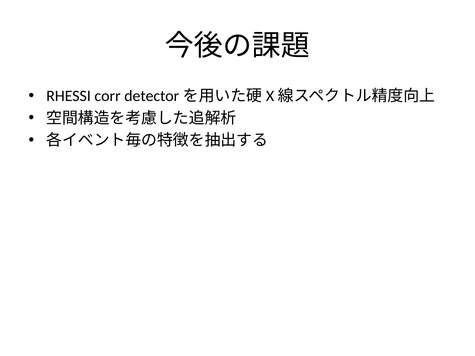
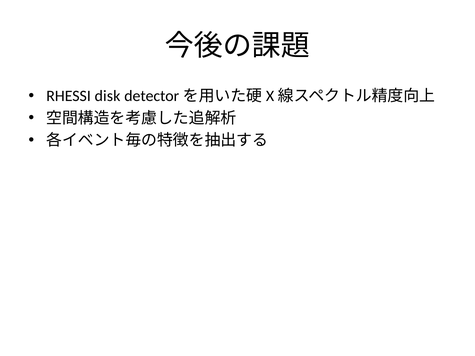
corr: corr -> disk
